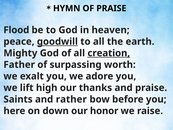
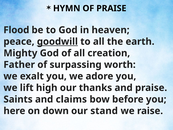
creation underline: present -> none
rather: rather -> claims
honor: honor -> stand
